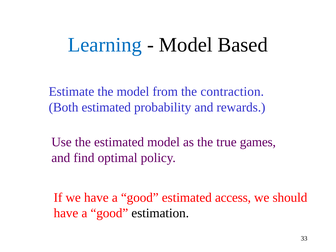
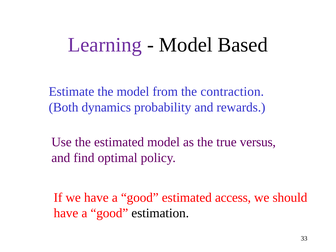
Learning colour: blue -> purple
Both estimated: estimated -> dynamics
games: games -> versus
